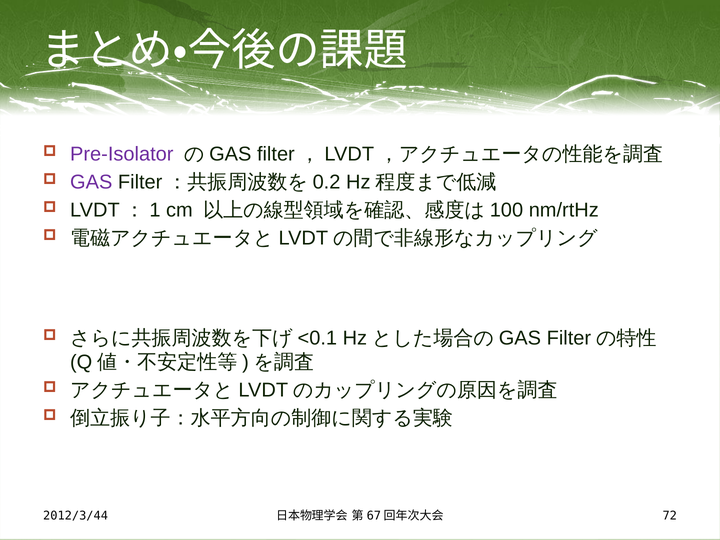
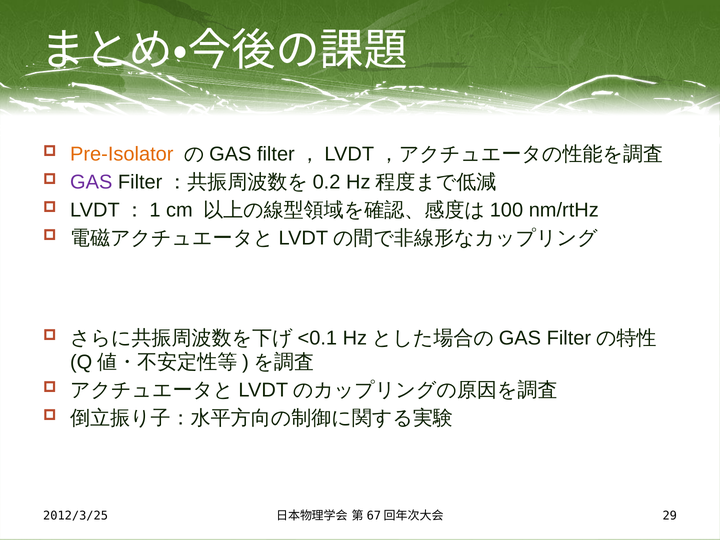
Pre-Isolator colour: purple -> orange
2012/3/44: 2012/3/44 -> 2012/3/25
72: 72 -> 29
